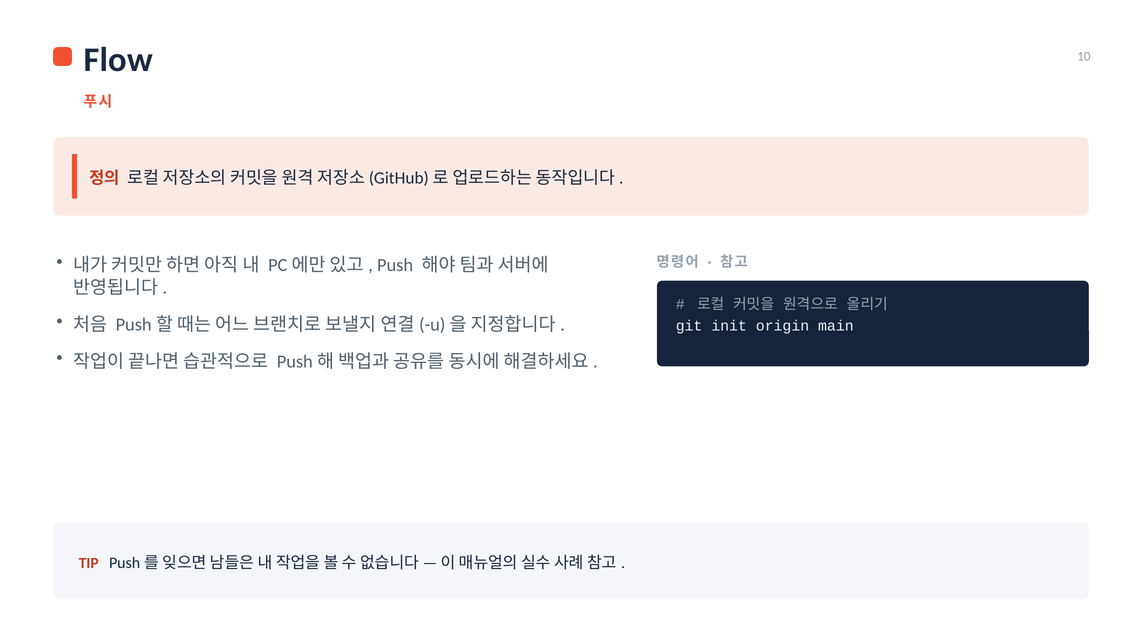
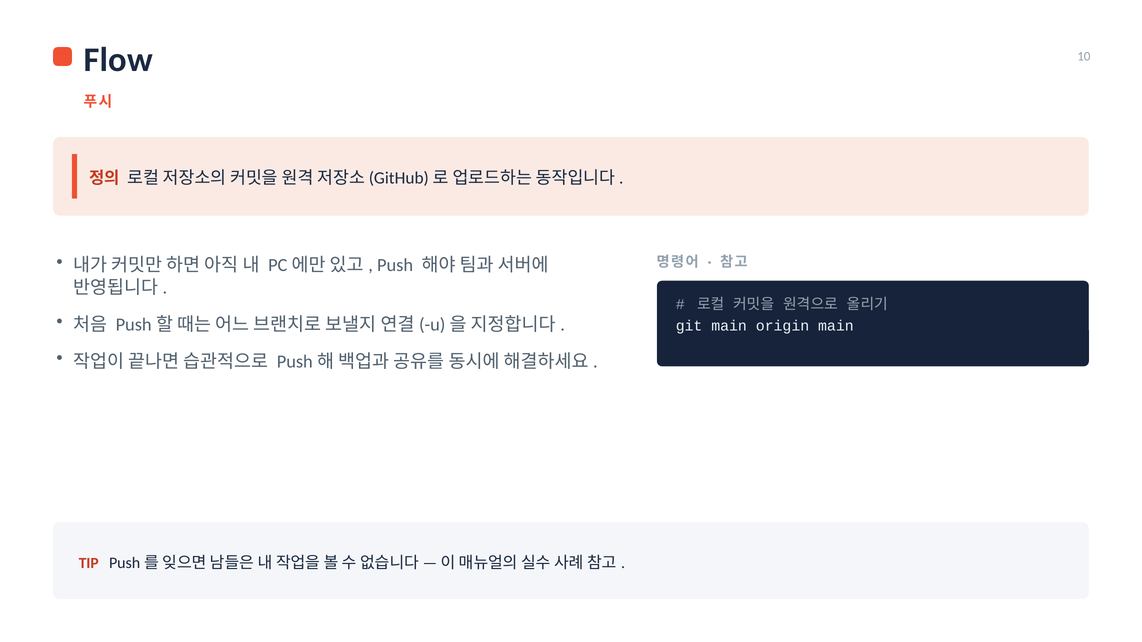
git init: init -> main
